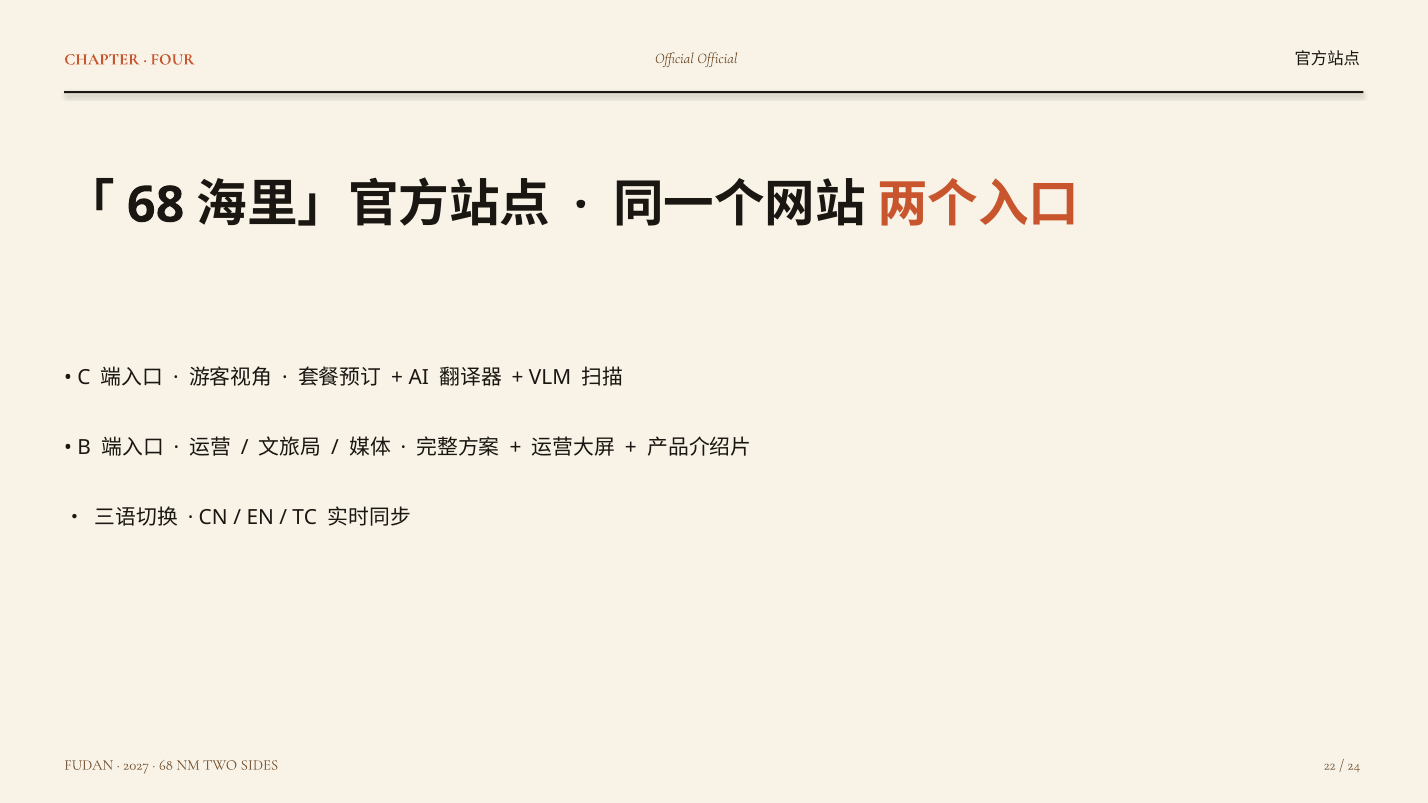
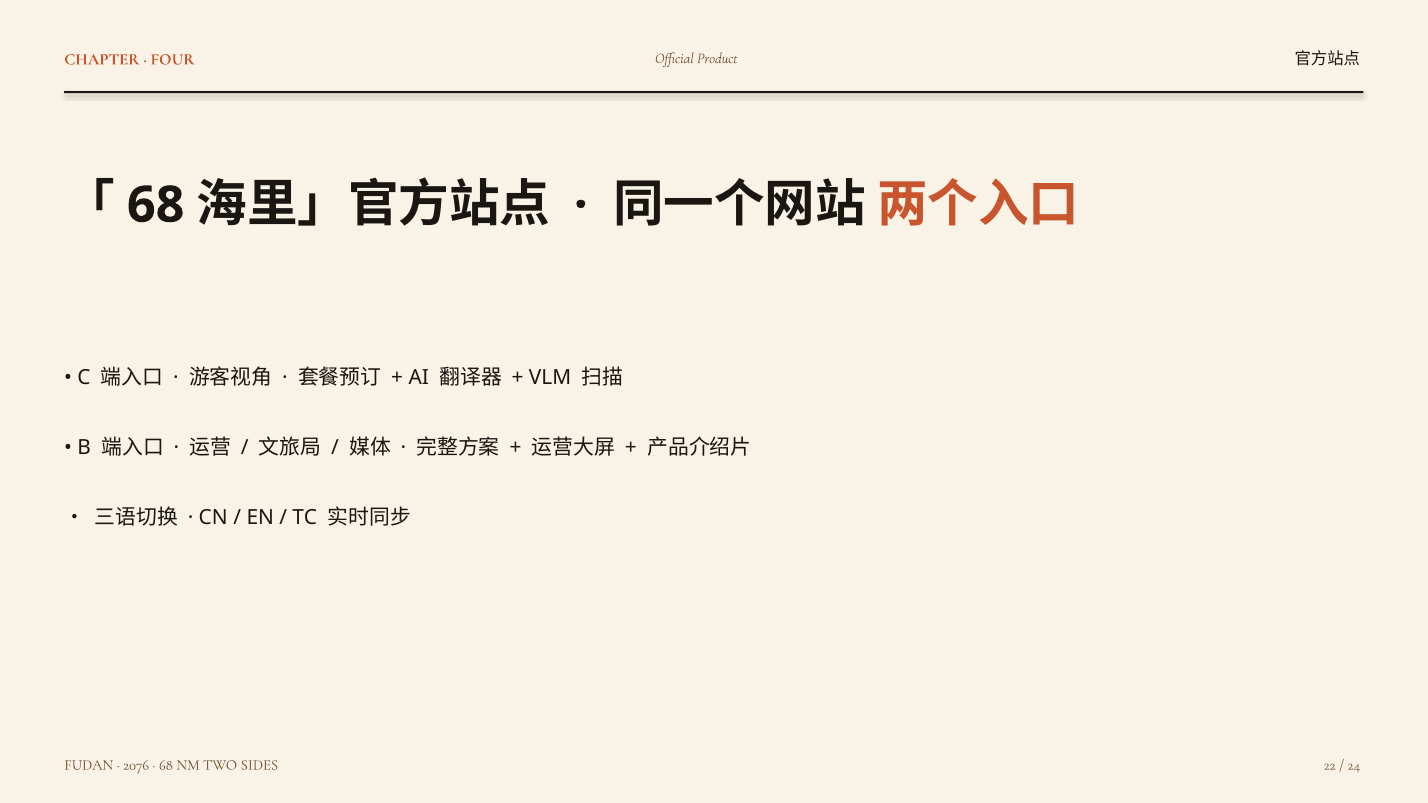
Official Official: Official -> Product
2027: 2027 -> 2076
